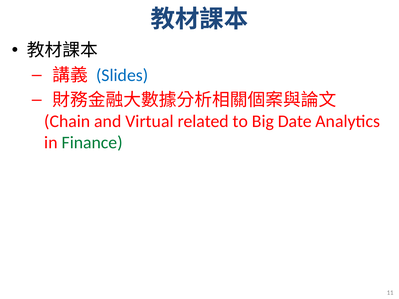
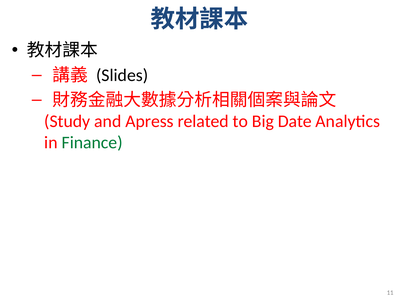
Slides colour: blue -> black
Chain: Chain -> Study
Virtual: Virtual -> Apress
